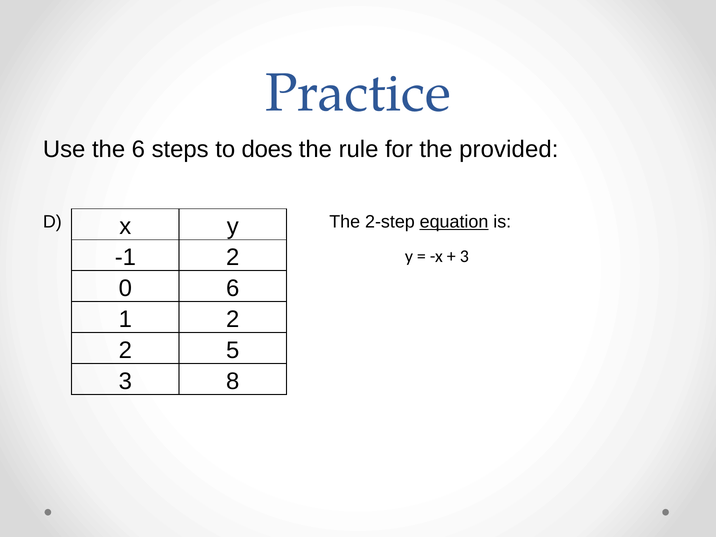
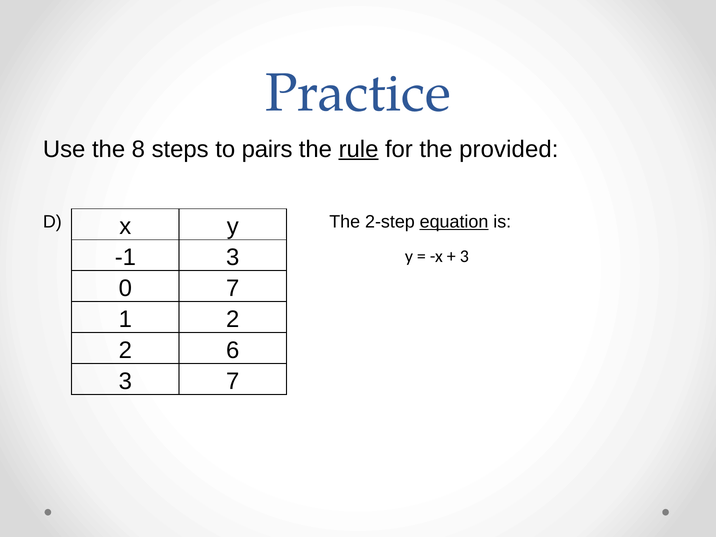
the 6: 6 -> 8
does: does -> pairs
rule underline: none -> present
-1 2: 2 -> 3
0 6: 6 -> 7
5: 5 -> 6
3 8: 8 -> 7
